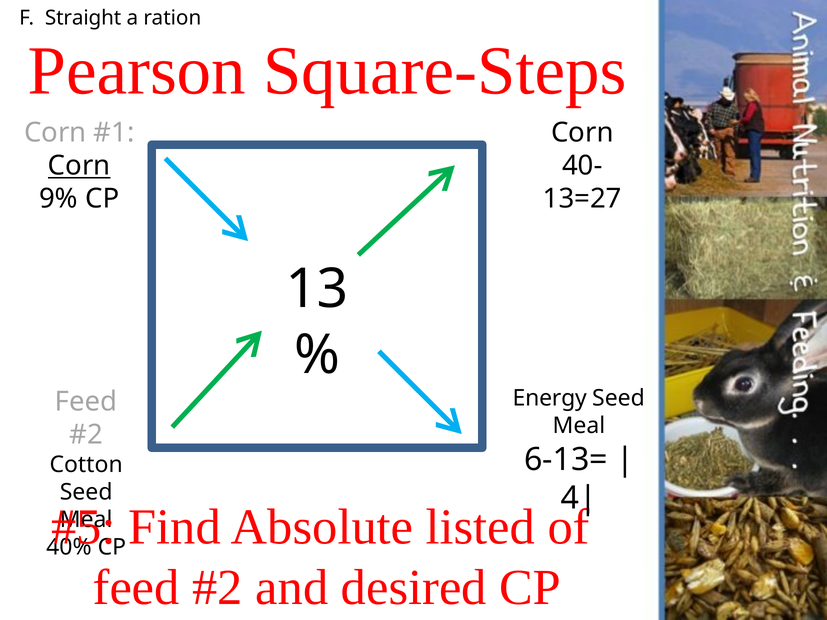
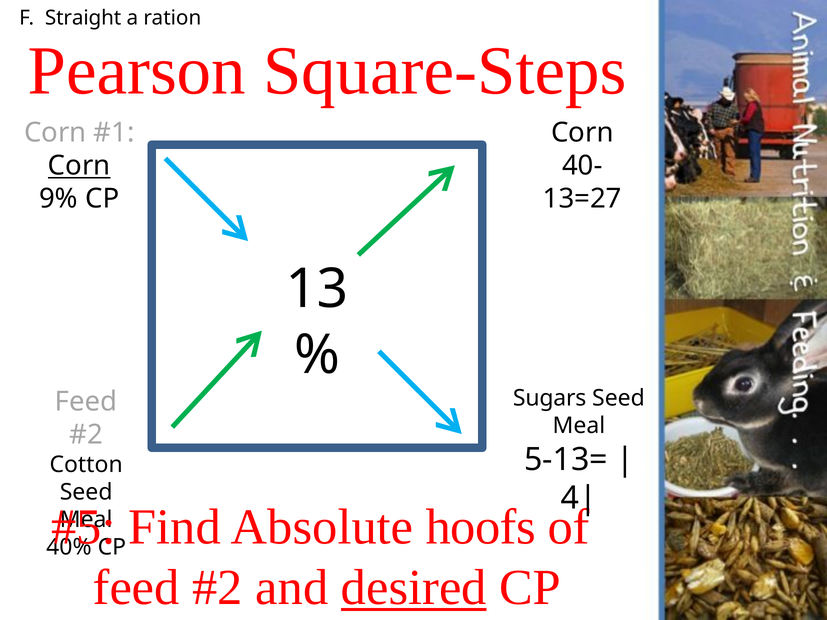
Energy: Energy -> Sugars
6-13=: 6-13= -> 5-13=
listed: listed -> hoofs
desired underline: none -> present
